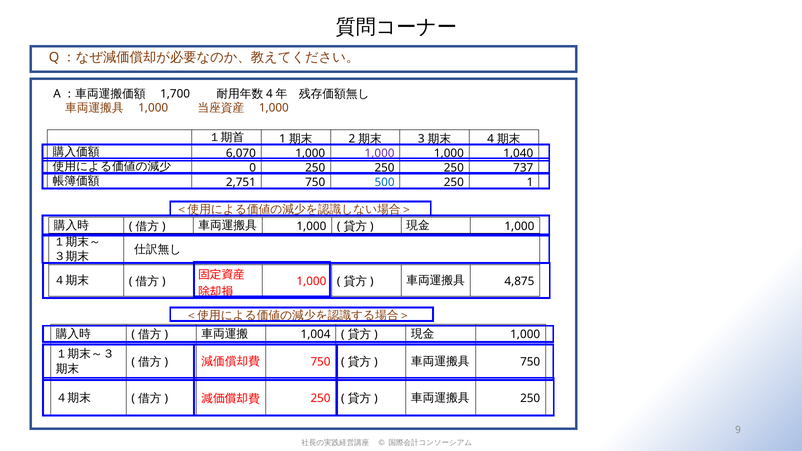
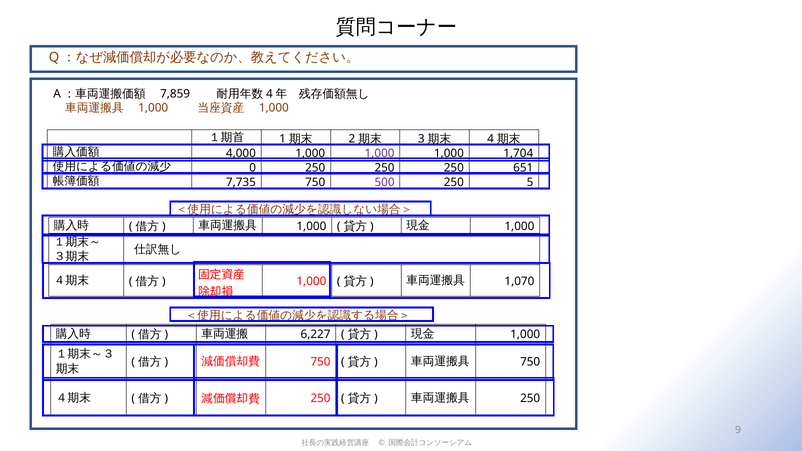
1,700: 1,700 -> 7,859
6,070: 6,070 -> 4,000
1,040: 1,040 -> 1,704
737: 737 -> 651
2,751: 2,751 -> 7,735
500 colour: blue -> purple
250 1: 1 -> 5
4,875: 4,875 -> 1,070
1,004: 1,004 -> 6,227
